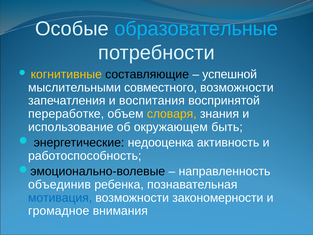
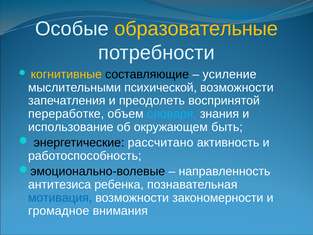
образовательные colour: light blue -> yellow
успешной: успешной -> усиление
совместного: совместного -> психической
воспитания: воспитания -> преодолеть
словаря colour: yellow -> light blue
недооценка: недооценка -> рассчитано
объединив: объединив -> антитезиса
